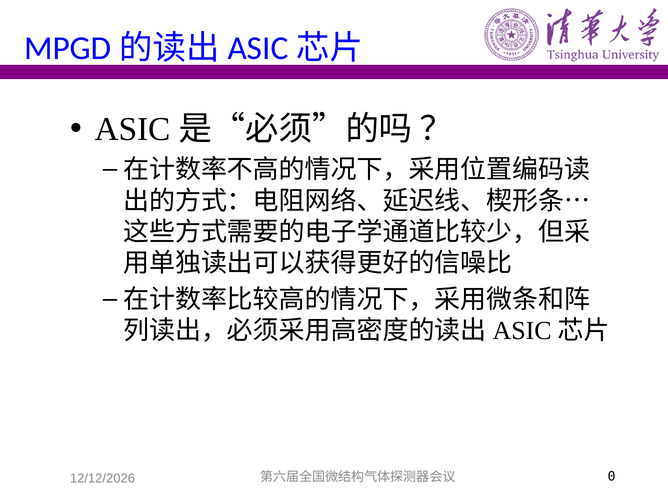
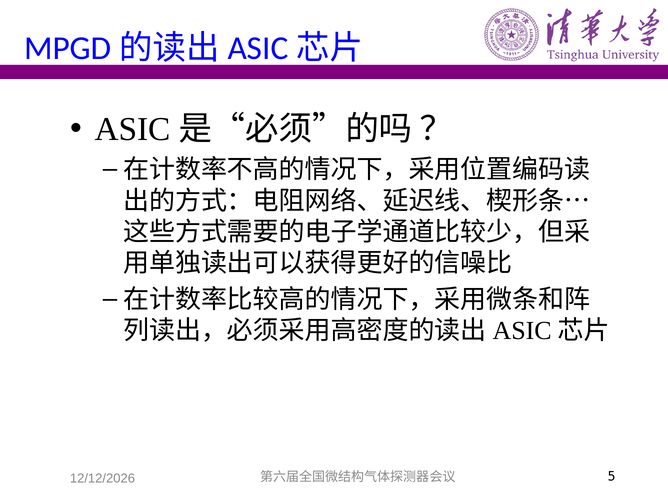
0: 0 -> 5
